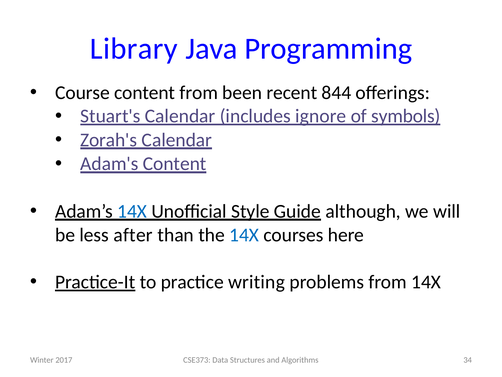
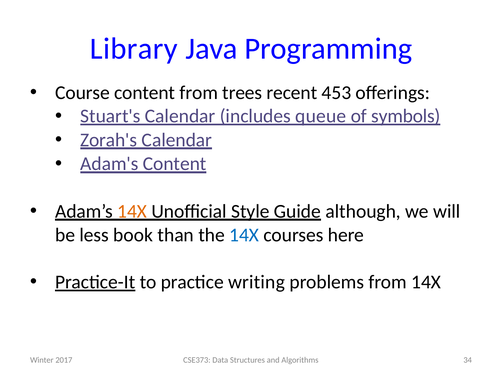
been: been -> trees
844: 844 -> 453
ignore: ignore -> queue
14X at (132, 211) colour: blue -> orange
after: after -> book
